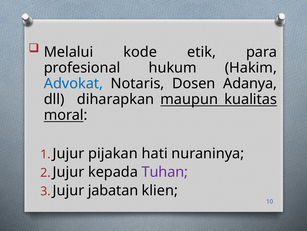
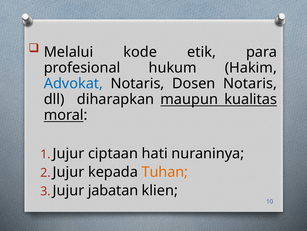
Dosen Adanya: Adanya -> Notaris
pijakan: pijakan -> ciptaan
Tuhan colour: purple -> orange
